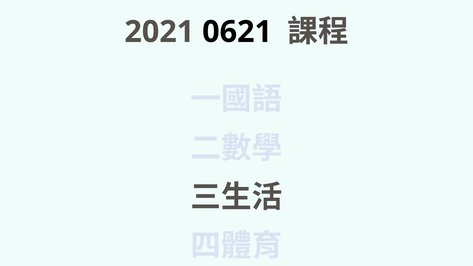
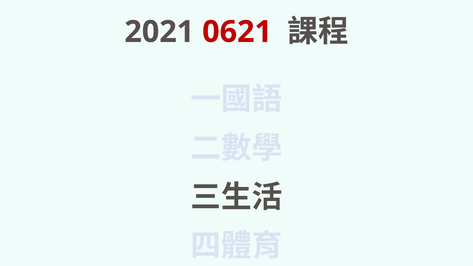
0621 colour: black -> red
